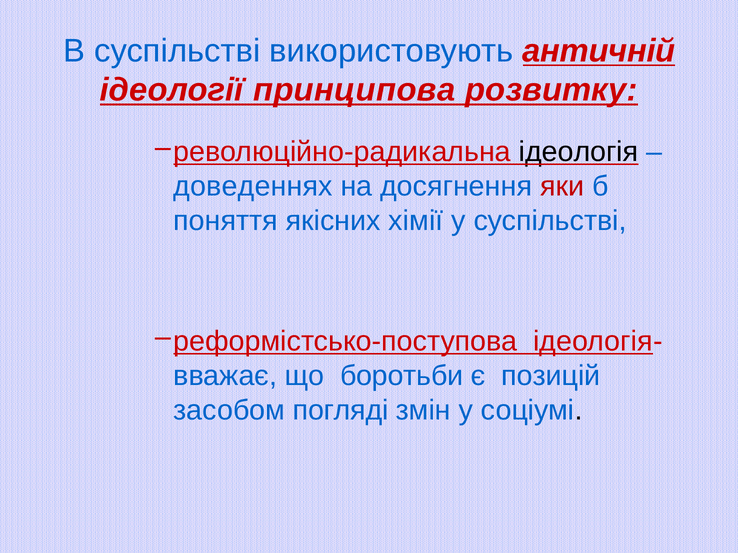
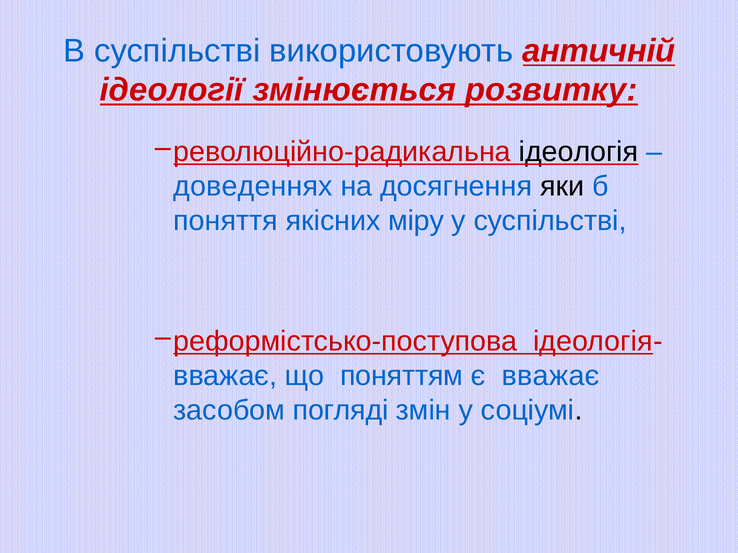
принципова: принципова -> змінюється
яки colour: red -> black
хімії: хімії -> міру
боротьби: боротьби -> поняттям
є позицій: позицій -> вважає
